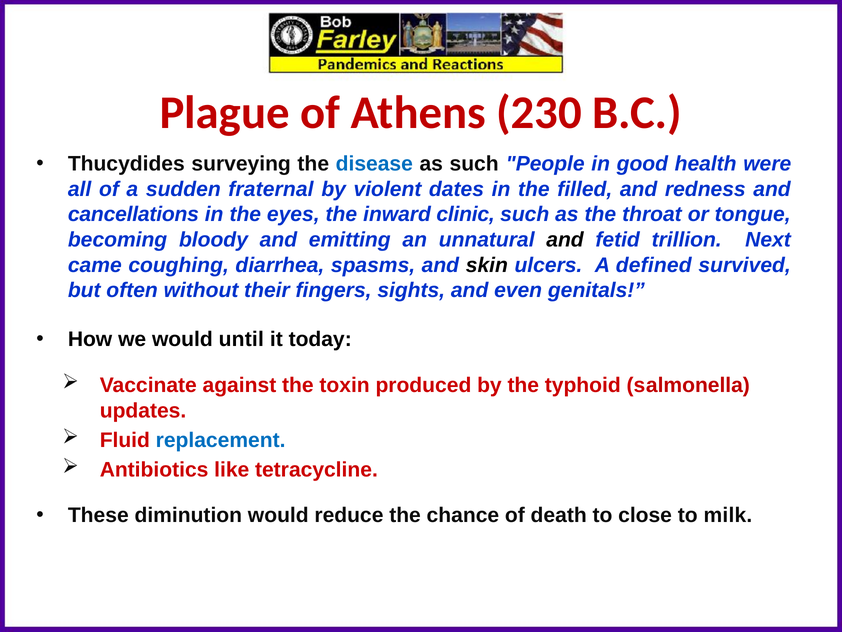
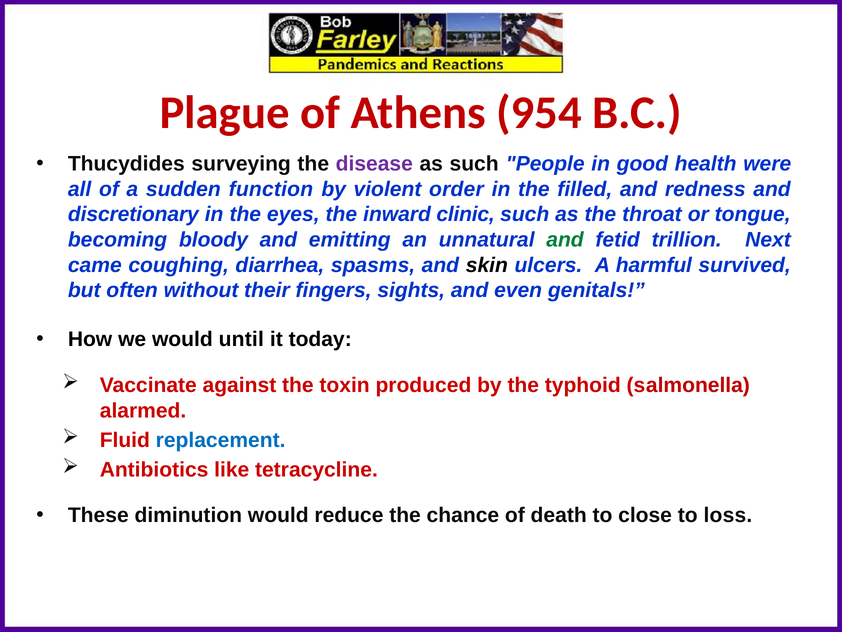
230: 230 -> 954
disease colour: blue -> purple
fraternal: fraternal -> function
dates: dates -> order
cancellations: cancellations -> discretionary
and at (565, 240) colour: black -> green
defined: defined -> harmful
updates: updates -> alarmed
milk: milk -> loss
